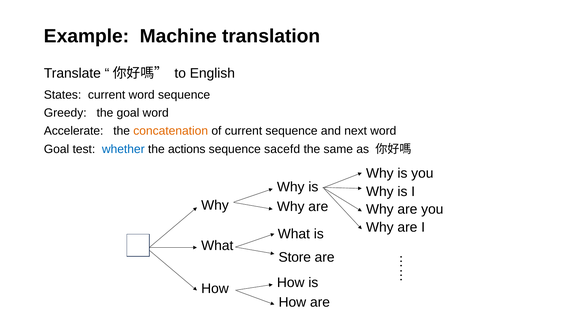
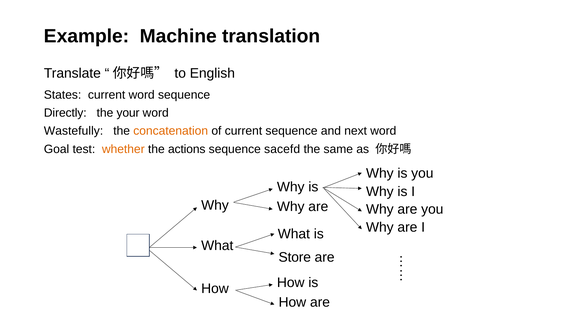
Greedy: Greedy -> Directly
the goal: goal -> your
Accelerate: Accelerate -> Wastefully
whether colour: blue -> orange
